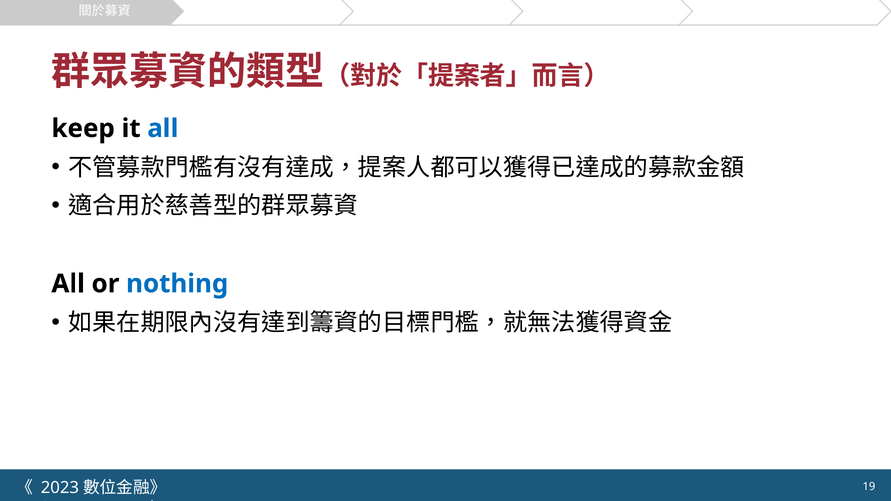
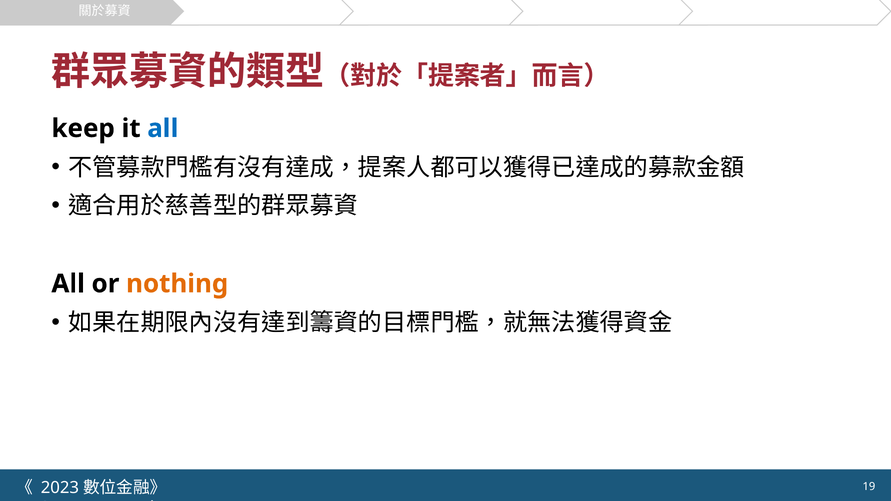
nothing colour: blue -> orange
